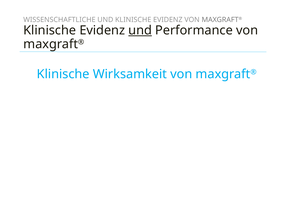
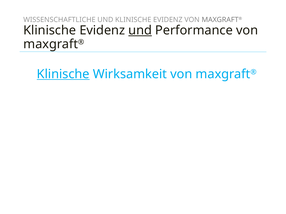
Klinische at (63, 74) underline: none -> present
